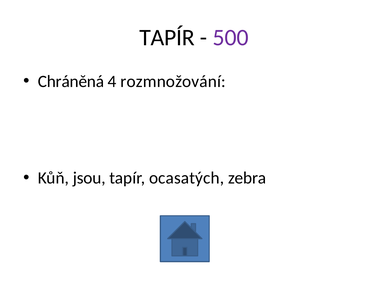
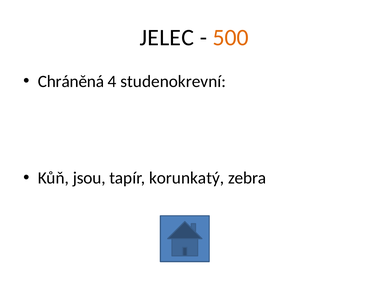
TAPÍR at (167, 38): TAPÍR -> JELEC
500 colour: purple -> orange
rozmnožování: rozmnožování -> studenokrevní
ocasatých: ocasatých -> korunkatý
